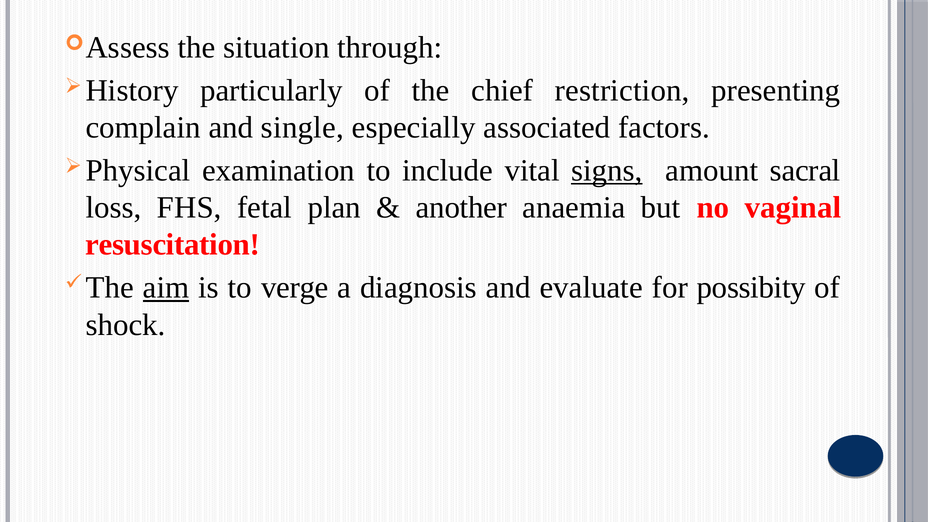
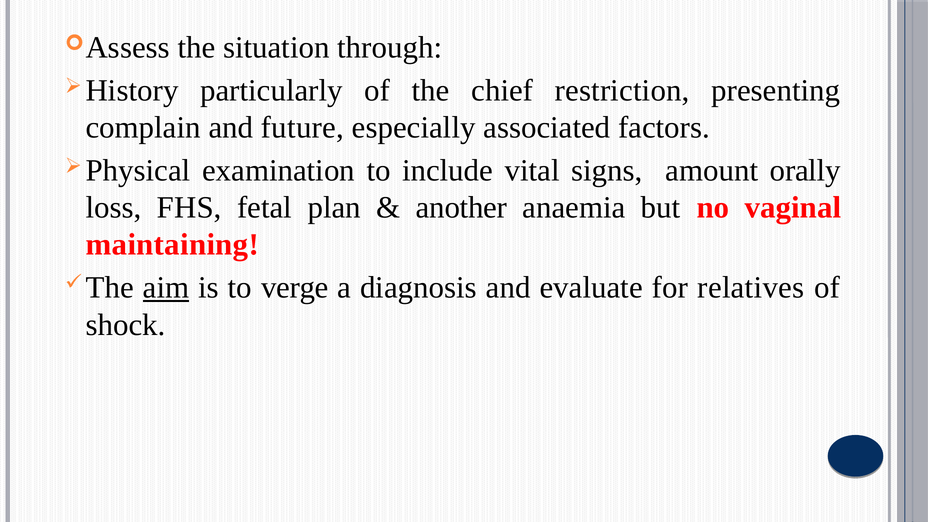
single: single -> future
signs underline: present -> none
sacral: sacral -> orally
resuscitation: resuscitation -> maintaining
possibity: possibity -> relatives
